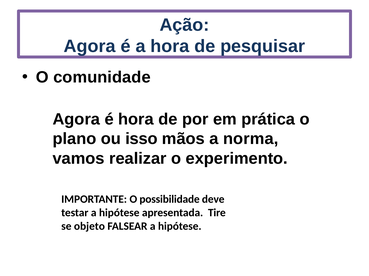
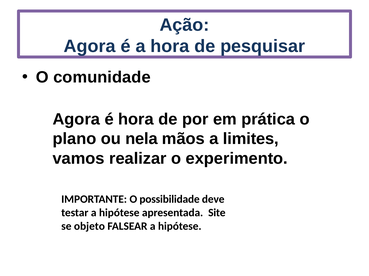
isso: isso -> nela
norma: norma -> limites
Tire: Tire -> Site
